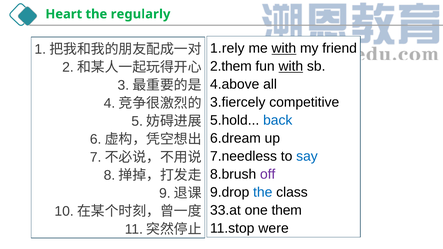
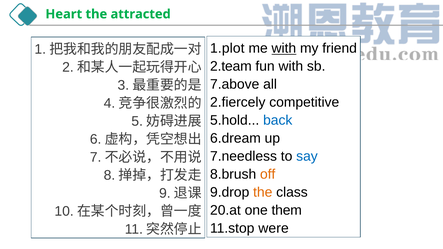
regularly: regularly -> attracted
1.rely: 1.rely -> 1.plot
2.them: 2.them -> 2.team
with at (291, 66) underline: present -> none
4.above: 4.above -> 7.above
3.fiercely: 3.fiercely -> 2.fiercely
off colour: purple -> orange
the at (263, 192) colour: blue -> orange
33.at: 33.at -> 20.at
